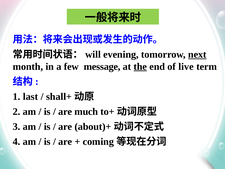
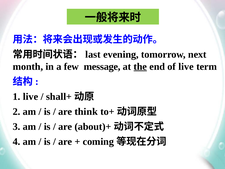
will: will -> last
next underline: present -> none
1 last: last -> live
much: much -> think
